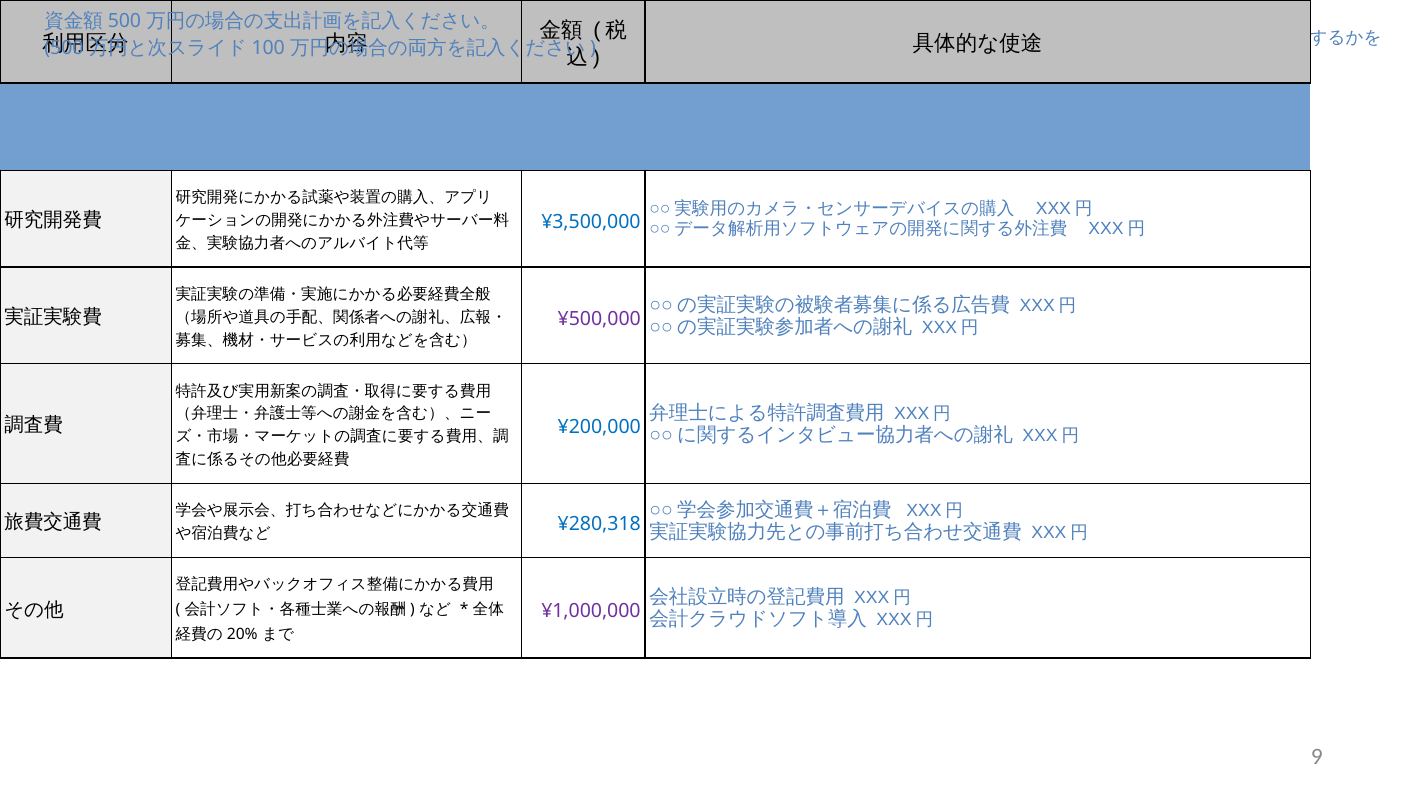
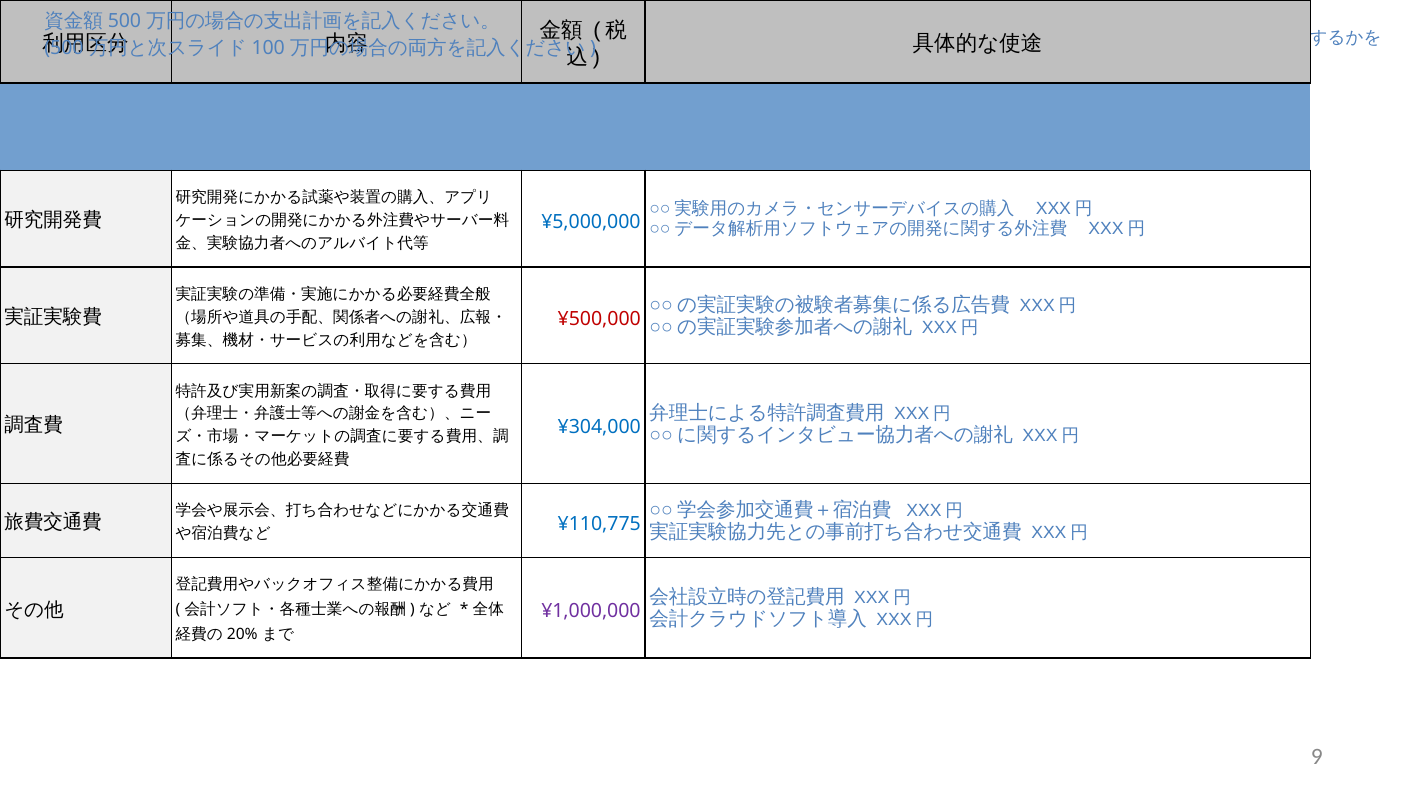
¥3,500,000: ¥3,500,000 -> ¥5,000,000
¥500,000 colour: purple -> red
¥200,000: ¥200,000 -> ¥304,000
¥280,318: ¥280,318 -> ¥110,775
